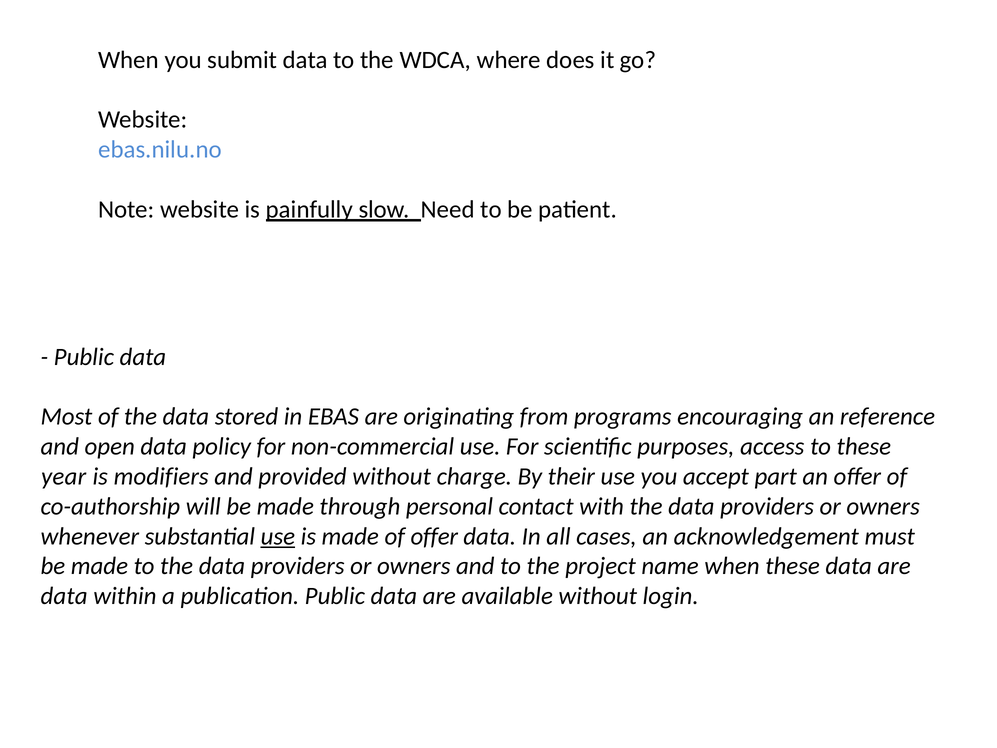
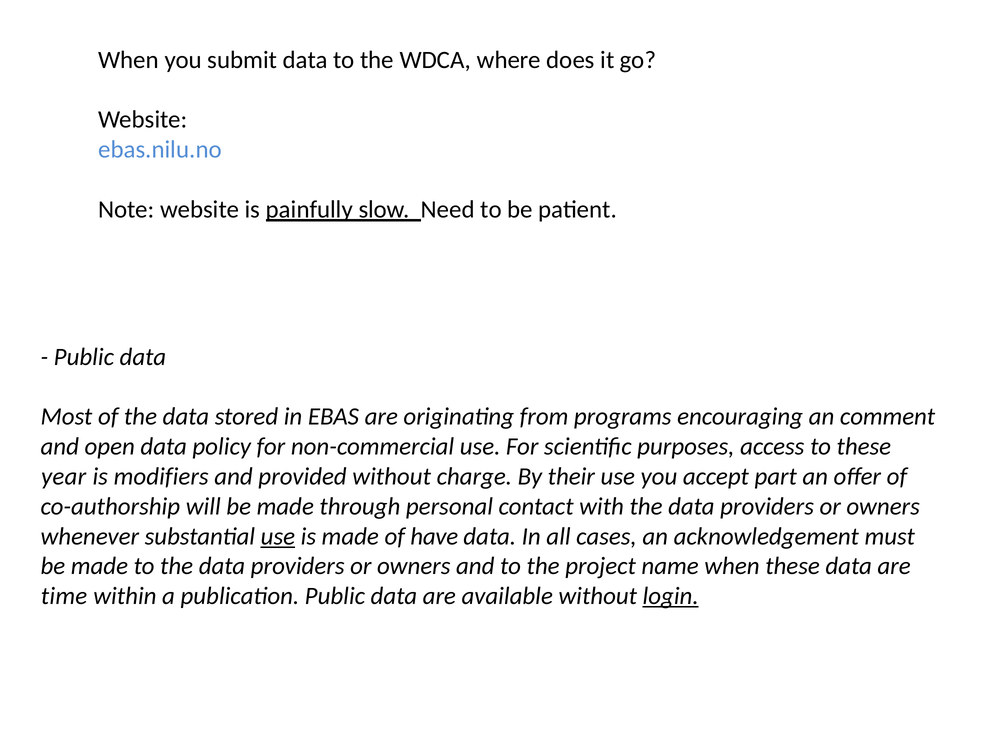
reference: reference -> comment
of offer: offer -> have
data at (64, 596): data -> time
login underline: none -> present
